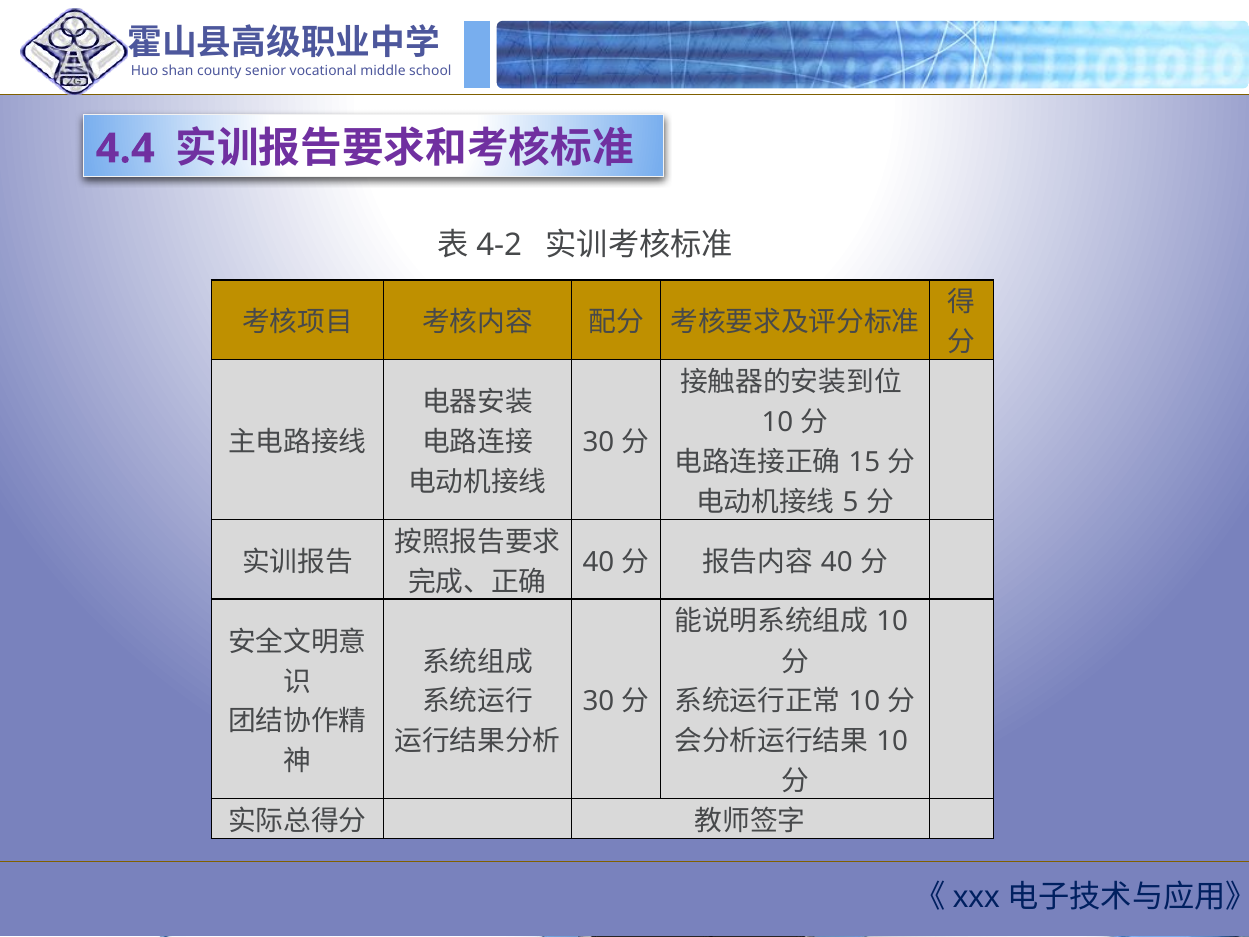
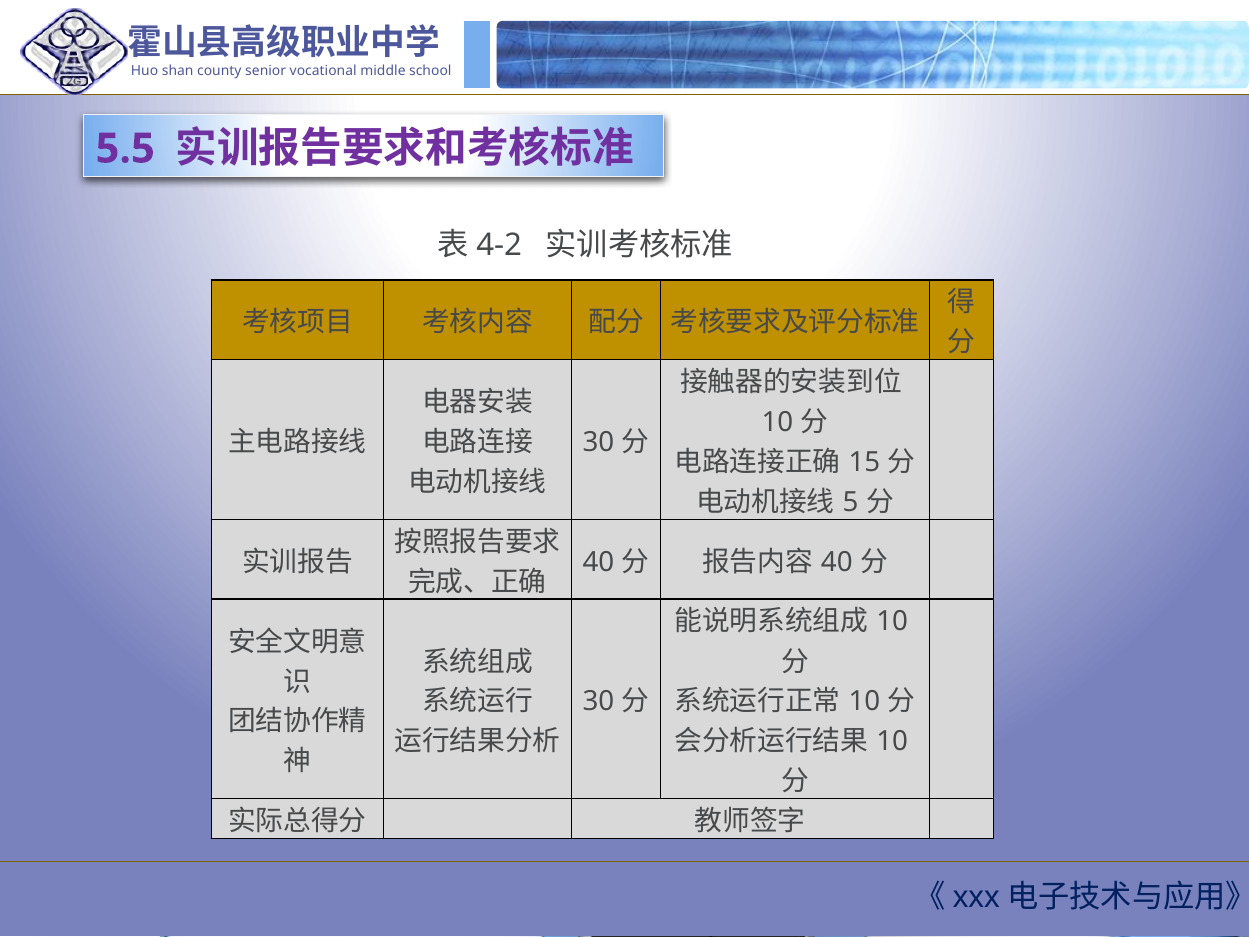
4.4: 4.4 -> 5.5
